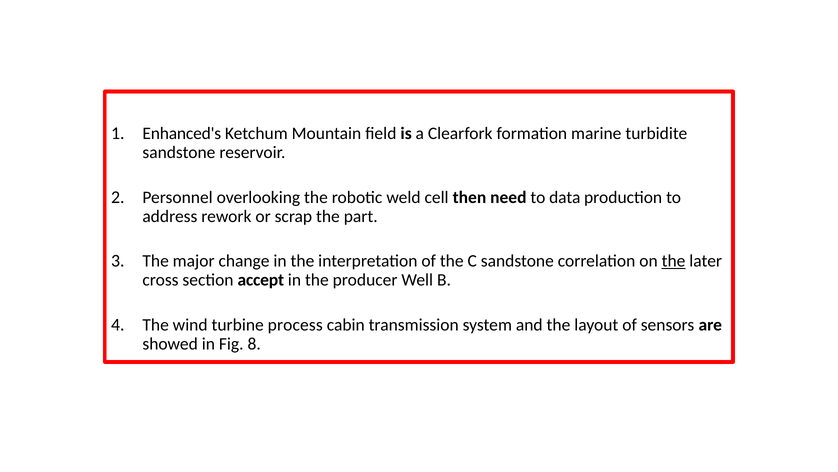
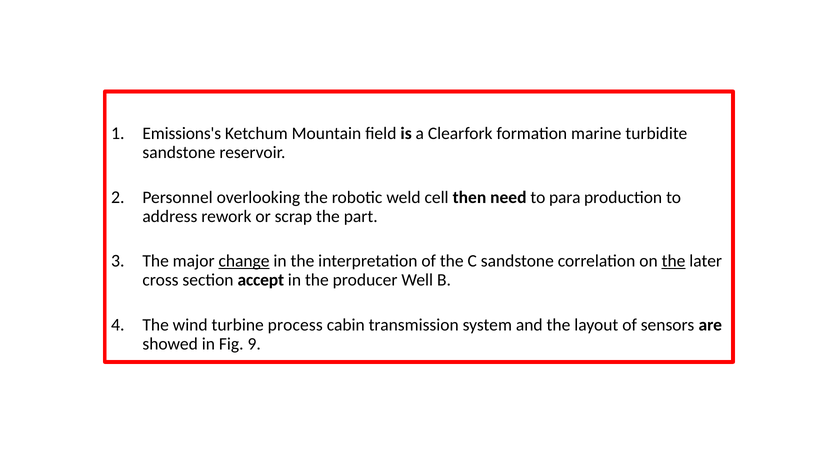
Enhanced's: Enhanced's -> Emissions's
data: data -> para
change underline: none -> present
8: 8 -> 9
